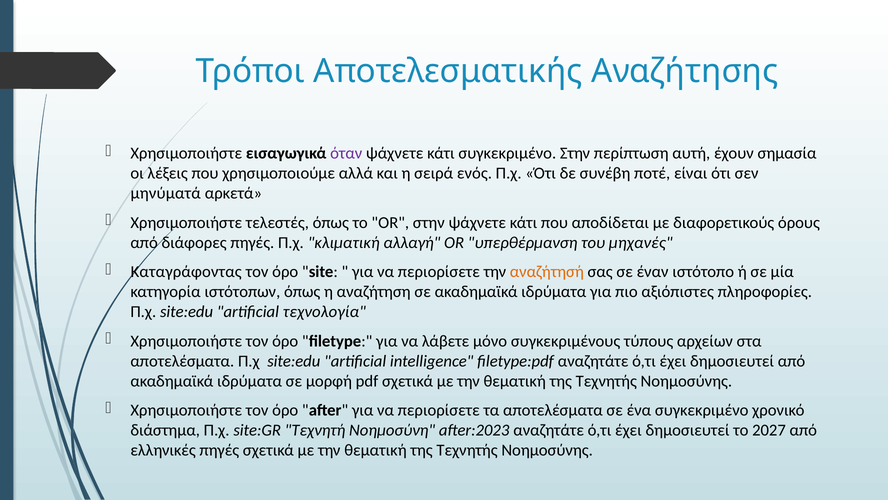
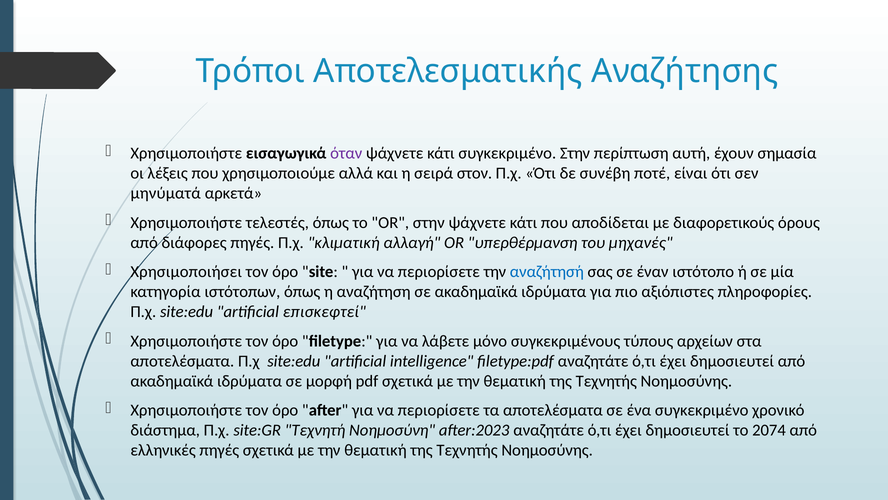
ενός: ενός -> στον
Καταγράφοντας: Καταγράφοντας -> Χρησιμοποιήσει
αναζήτησή colour: orange -> blue
τεχνολογία: τεχνολογία -> επισκεφτεί
2027: 2027 -> 2074
